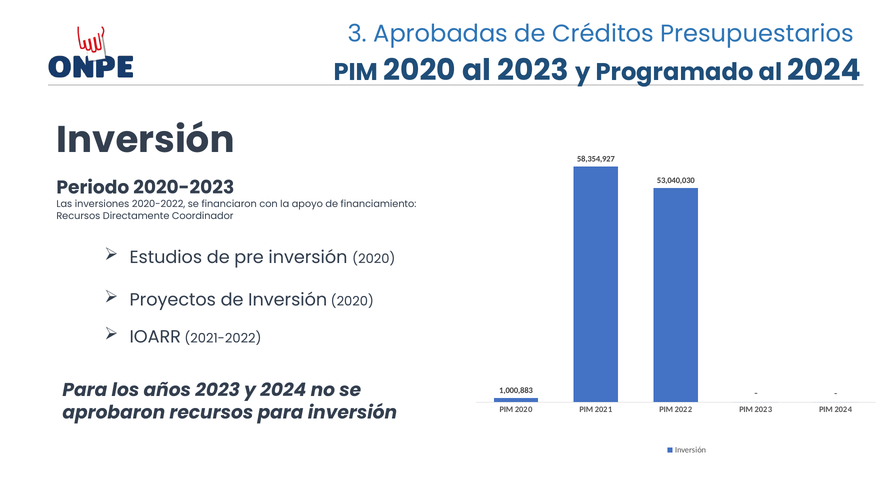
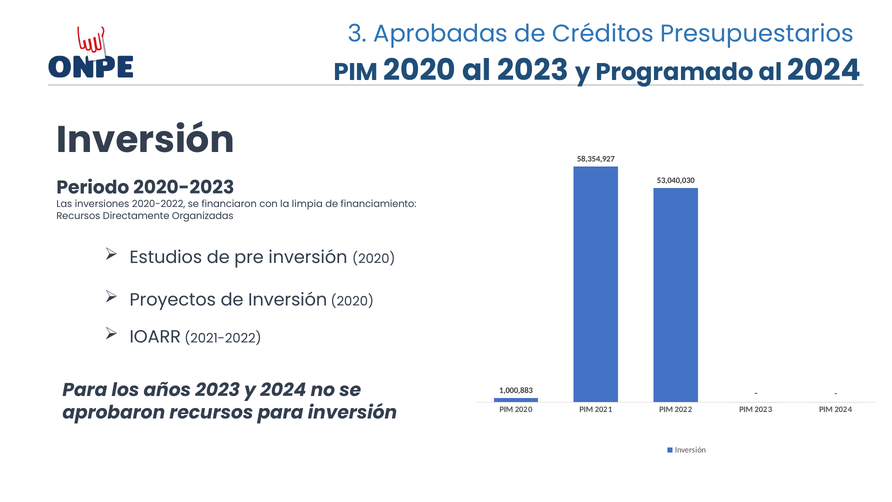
apoyo: apoyo -> limpia
Coordinador: Coordinador -> Organizadas
